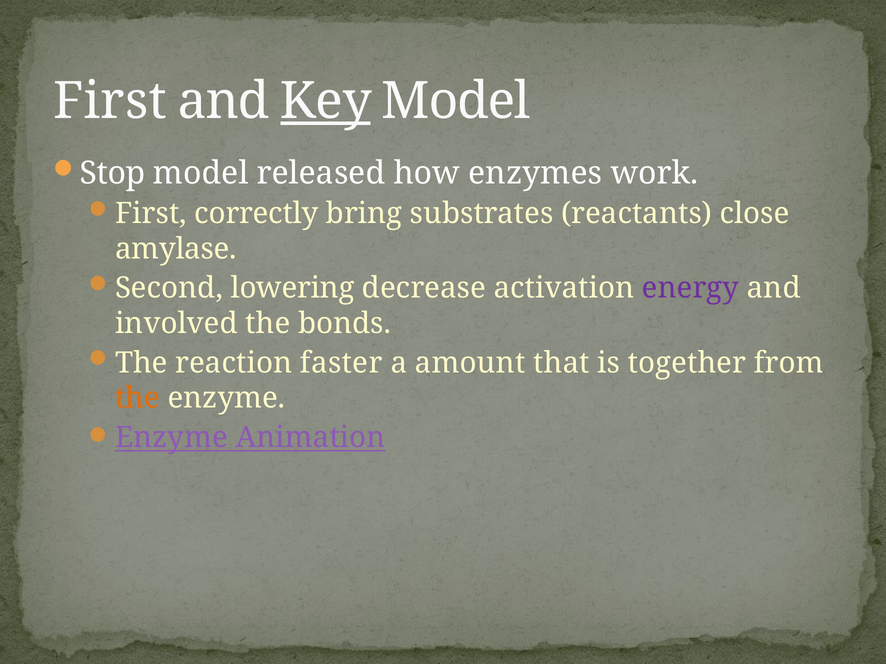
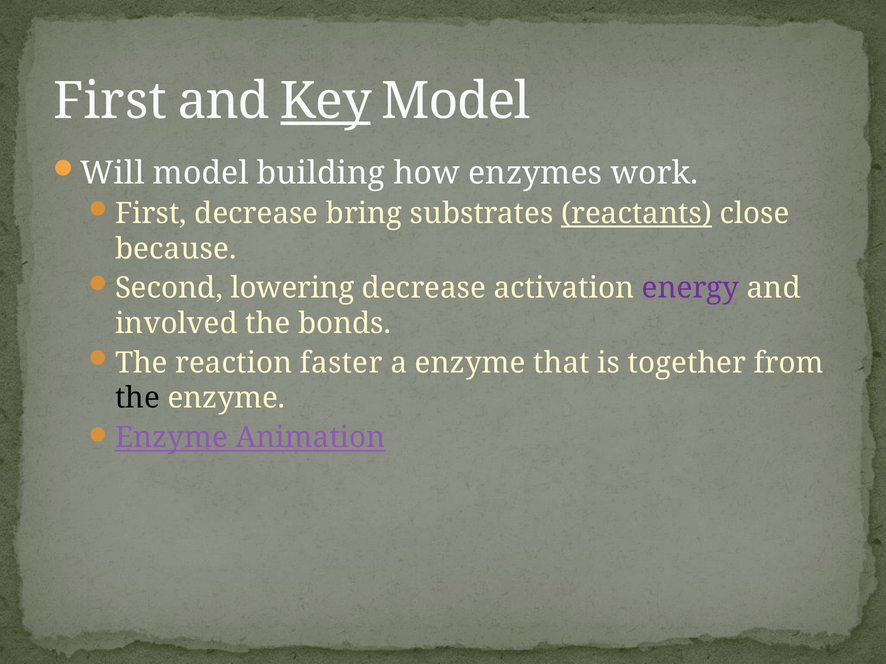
Stop: Stop -> Will
released: released -> building
First correctly: correctly -> decrease
reactants underline: none -> present
amylase: amylase -> because
a amount: amount -> enzyme
the at (138, 398) colour: orange -> black
